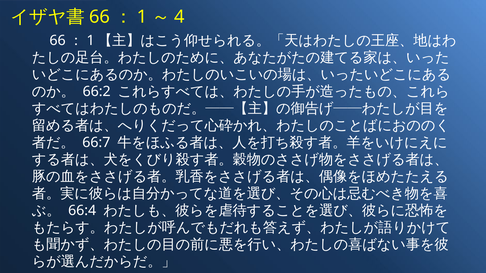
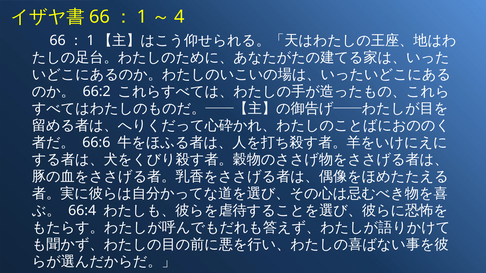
66:7: 66:7 -> 66:6
